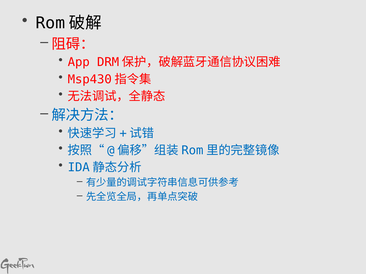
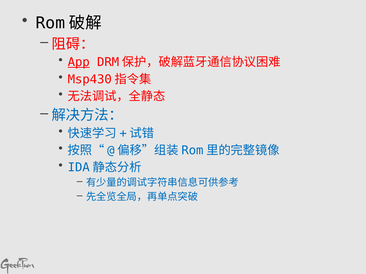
App underline: none -> present
